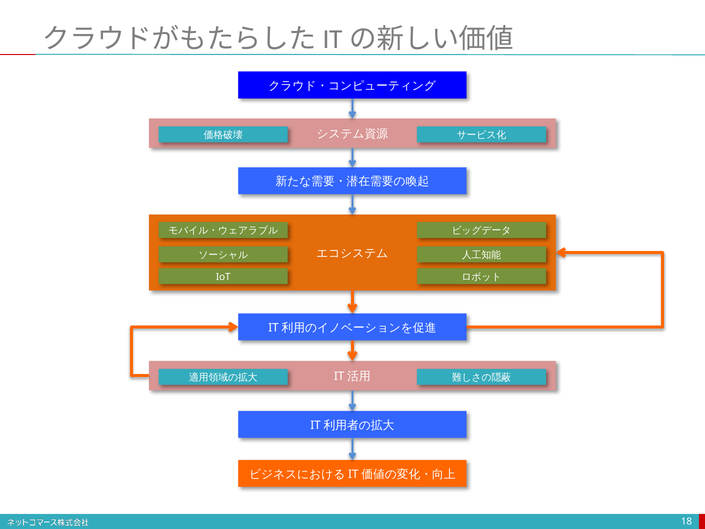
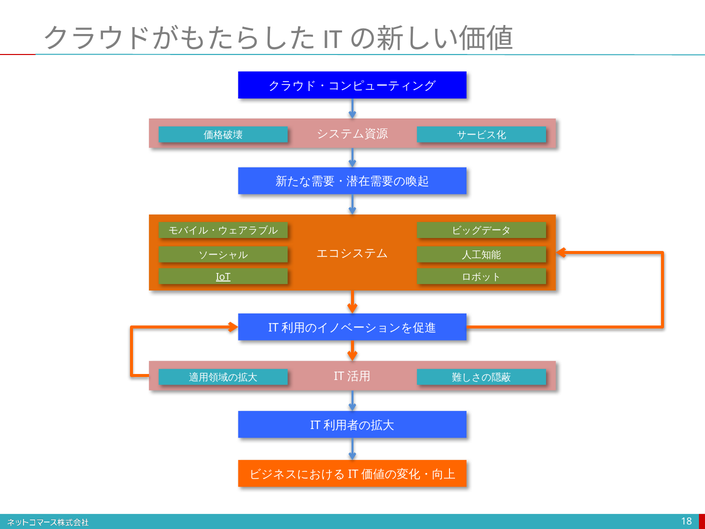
IoT underline: none -> present
